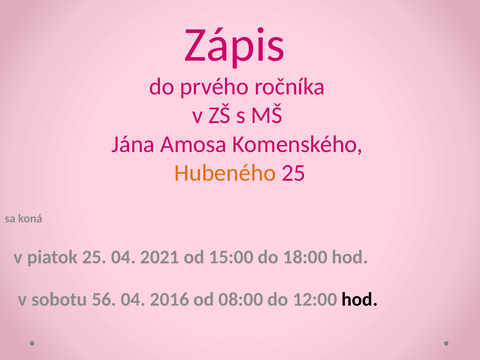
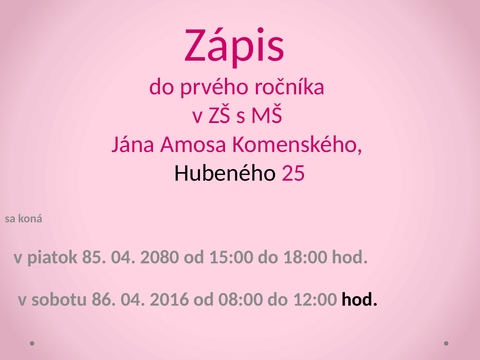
Hubeného colour: orange -> black
piatok 25: 25 -> 85
2021: 2021 -> 2080
56: 56 -> 86
